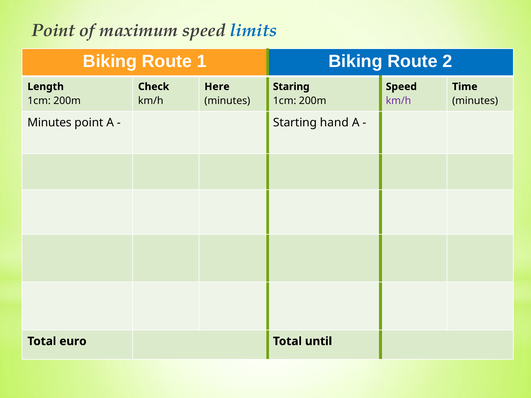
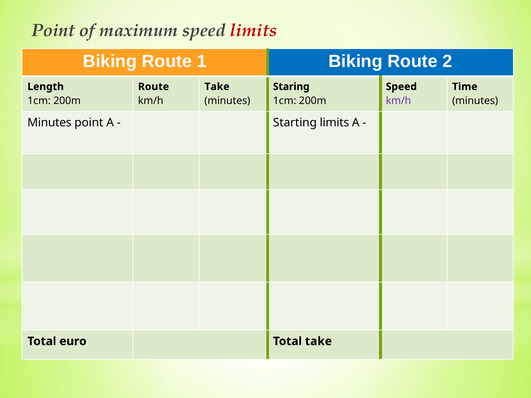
limits at (254, 30) colour: blue -> red
Check at (154, 87): Check -> Route
Here at (217, 87): Here -> Take
Starting hand: hand -> limits
Total until: until -> take
